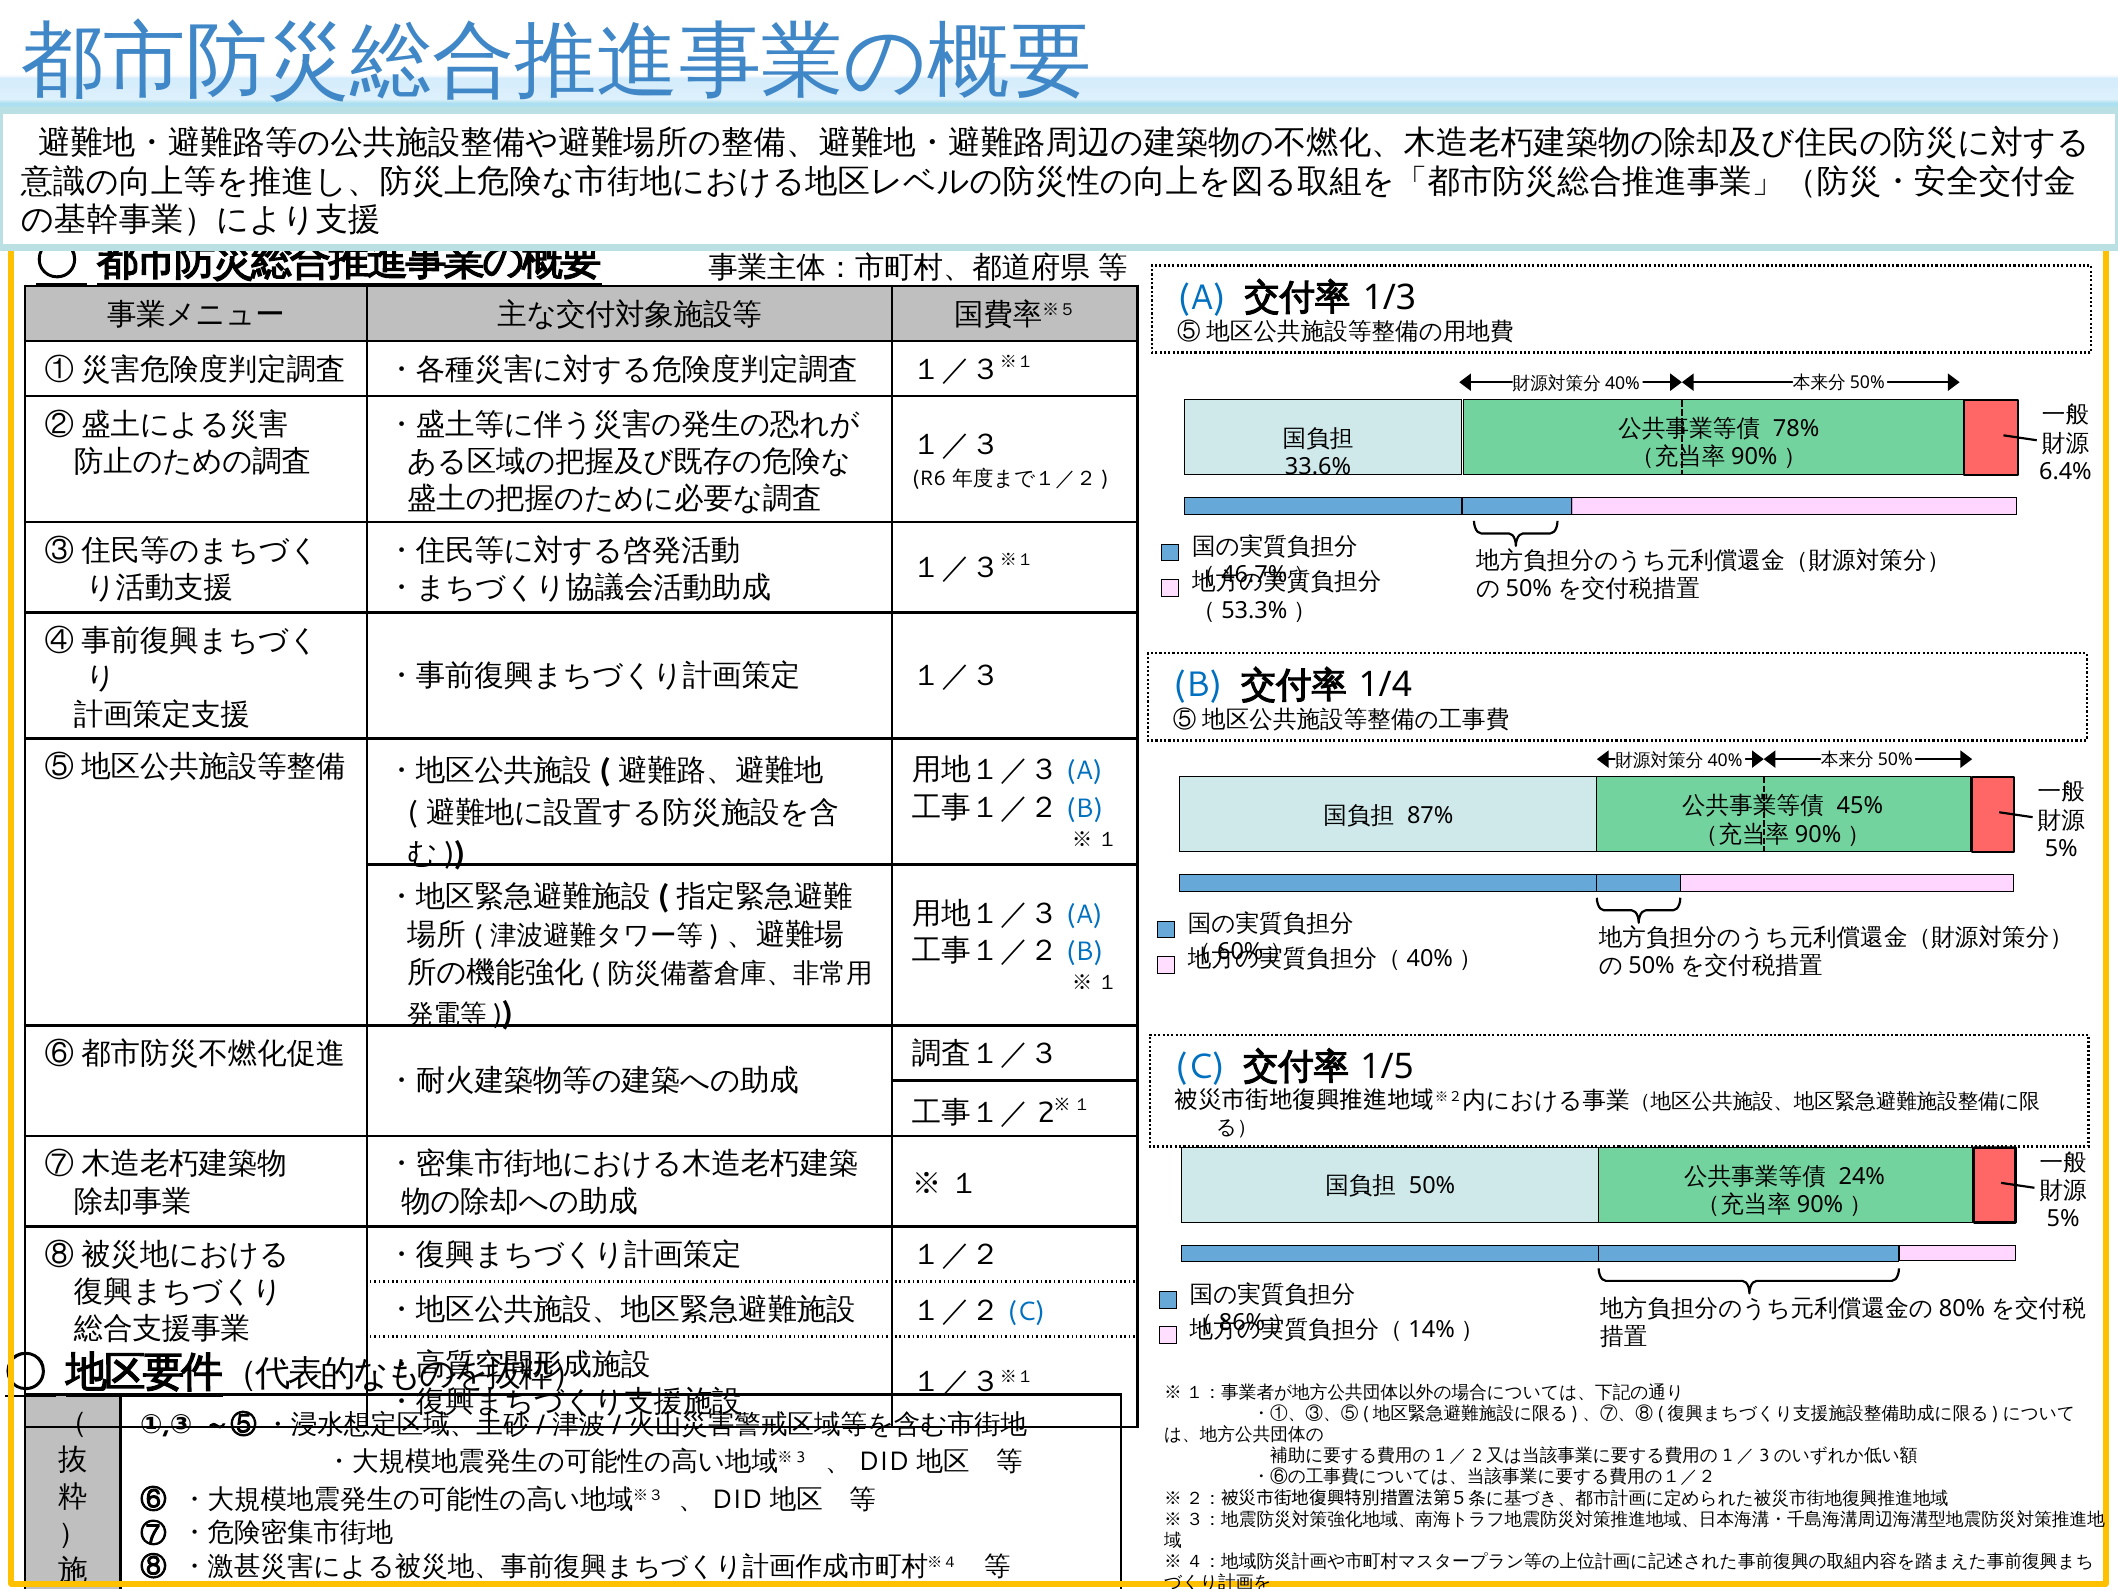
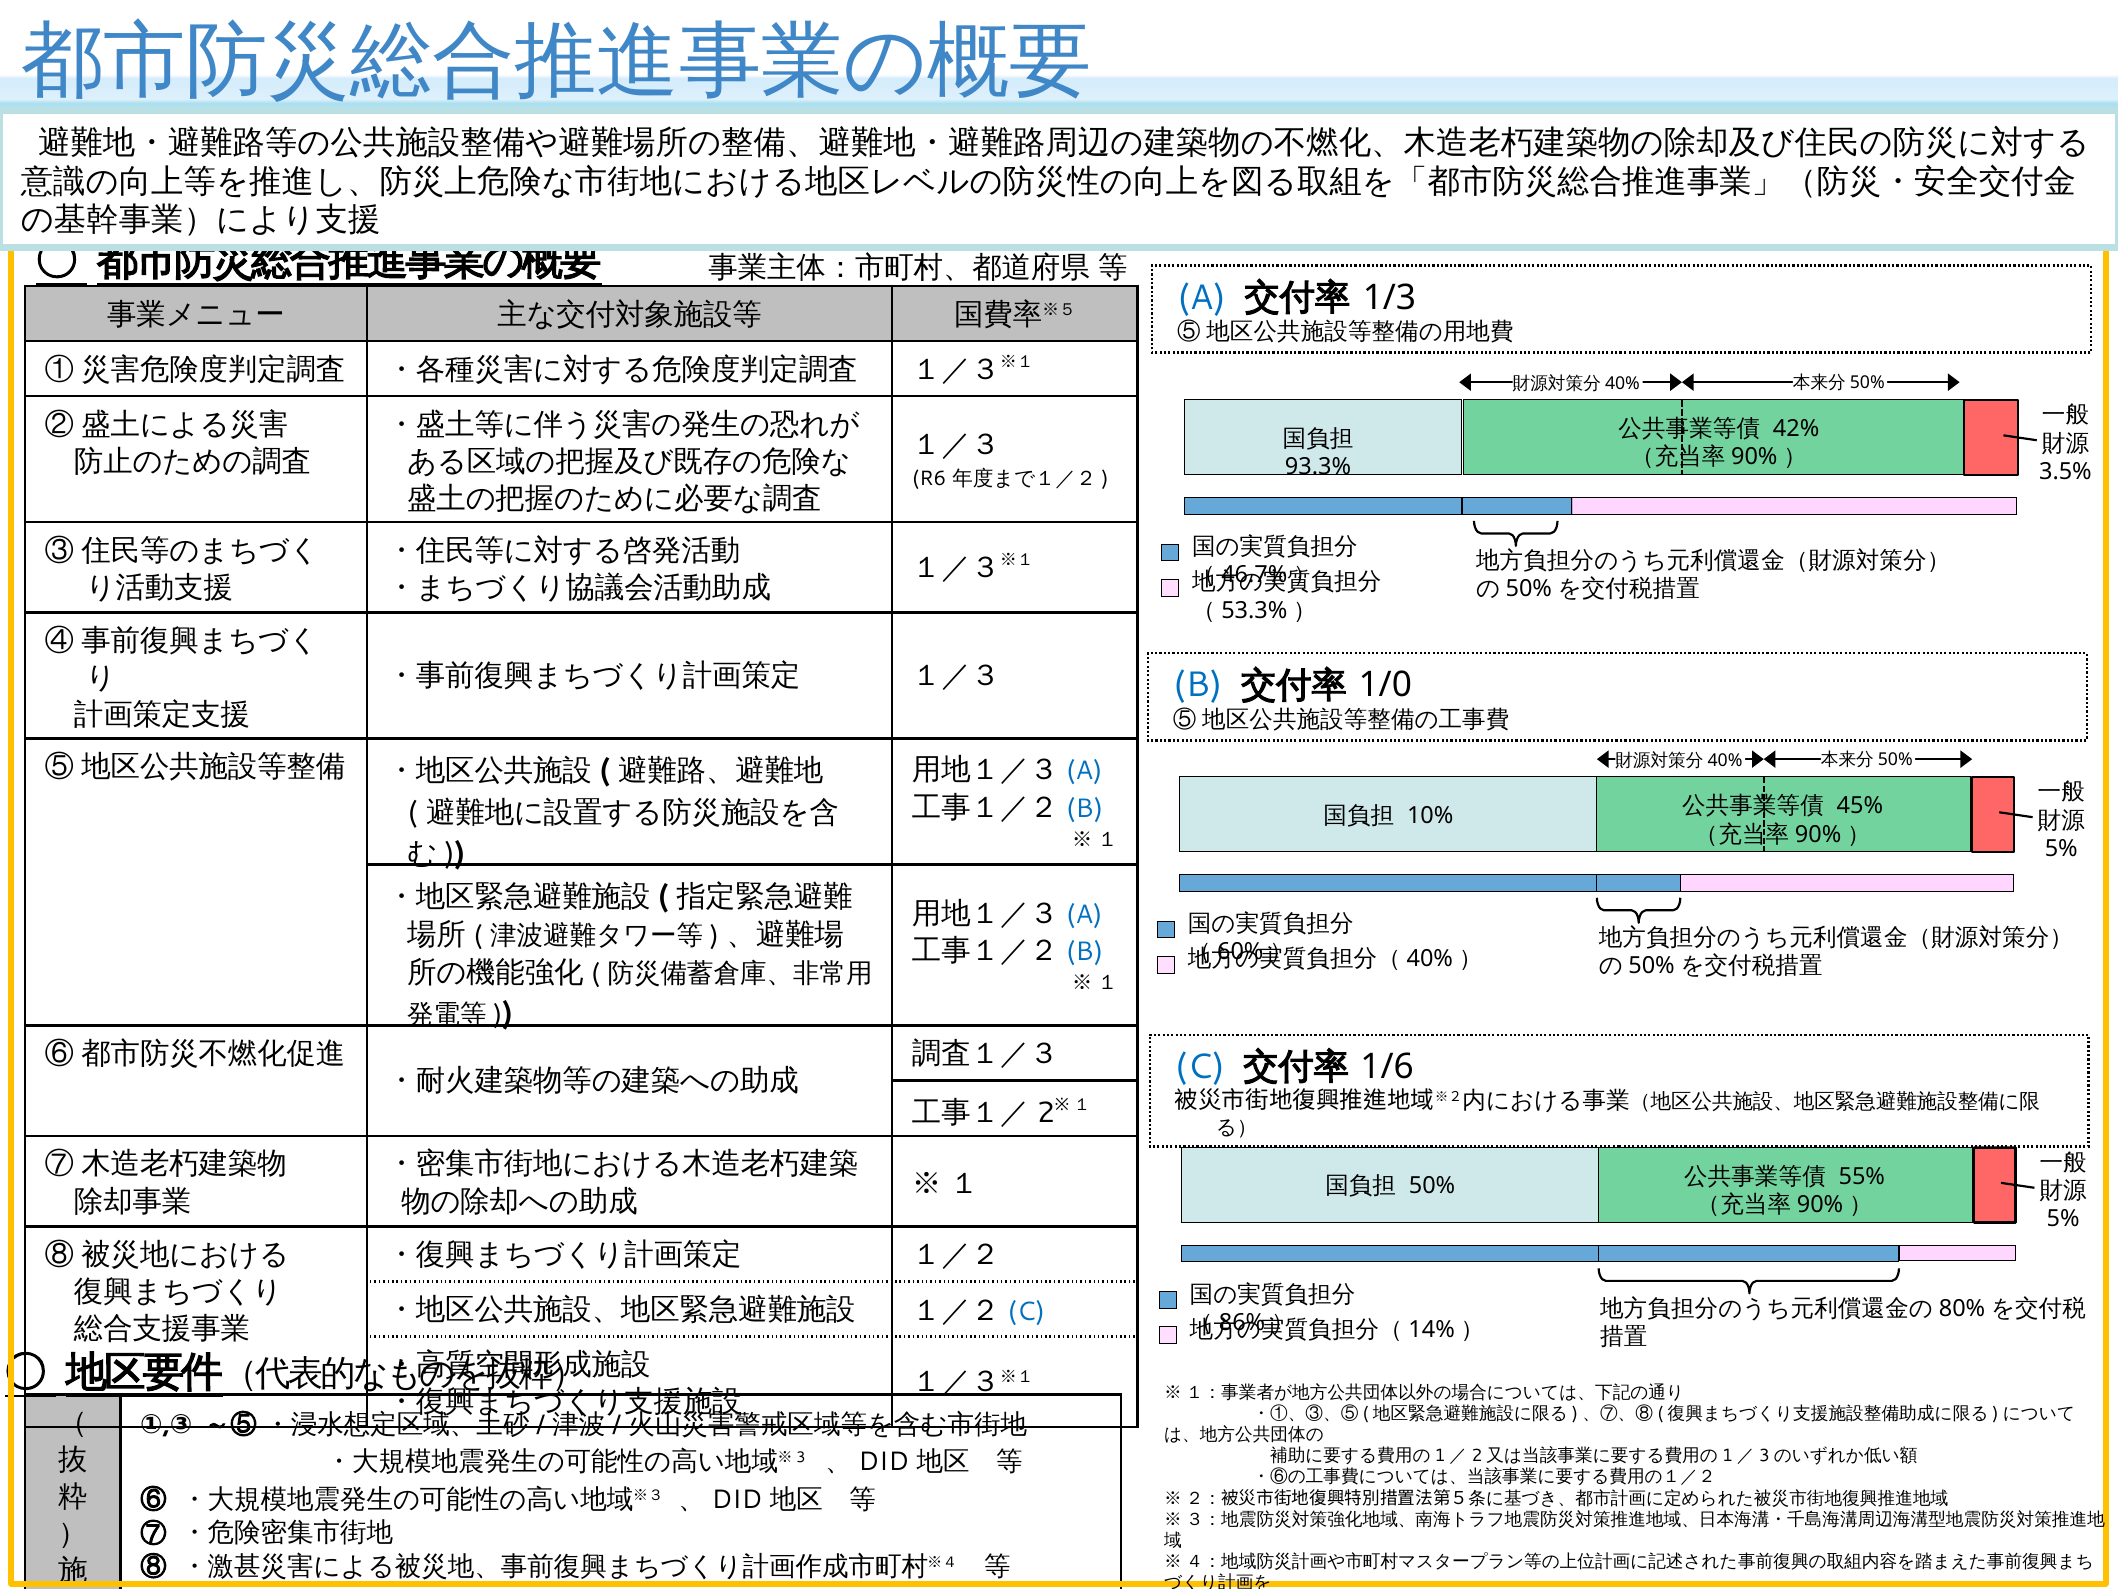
78%: 78% -> 42%
33.6%: 33.6% -> 93.3%
6.4%: 6.4% -> 3.5%
1/4: 1/4 -> 1/0
87%: 87% -> 10%
1/5: 1/5 -> 1/6
24%: 24% -> 55%
